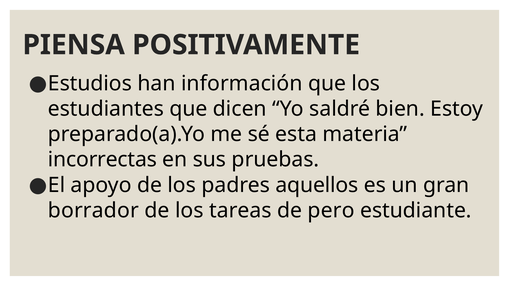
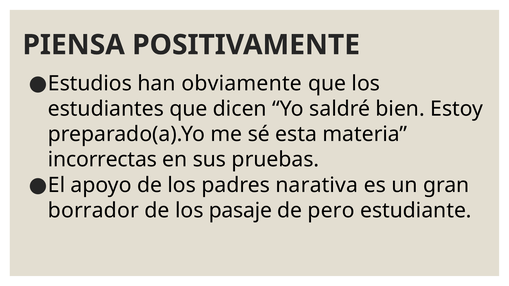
información: información -> obviamente
aquellos: aquellos -> narativa
tareas: tareas -> pasaje
